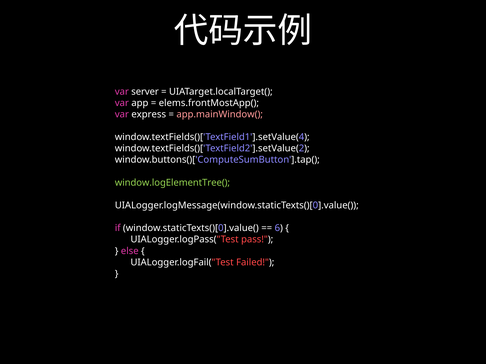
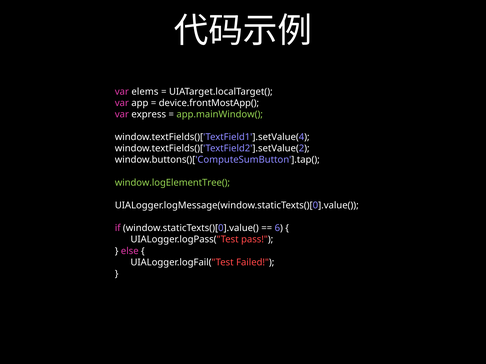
server: server -> elems
elems.frontMostApp(: elems.frontMostApp( -> device.frontMostApp(
app.mainWindow( colour: pink -> light green
